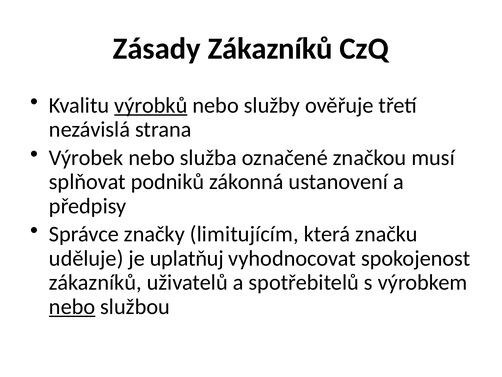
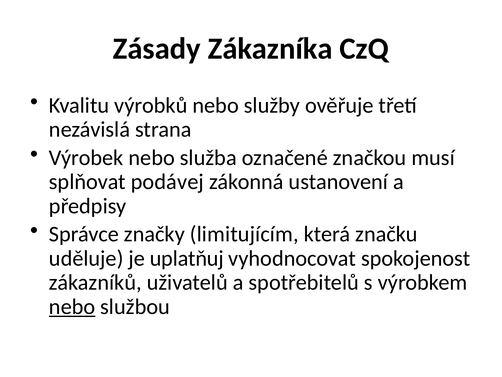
Zásady Zákazníků: Zákazníků -> Zákazníka
výrobků underline: present -> none
podniků: podniků -> podávej
